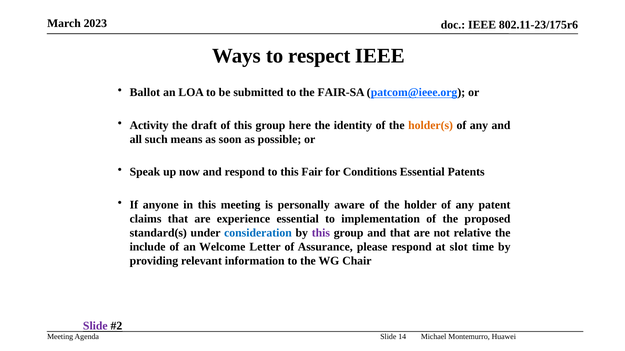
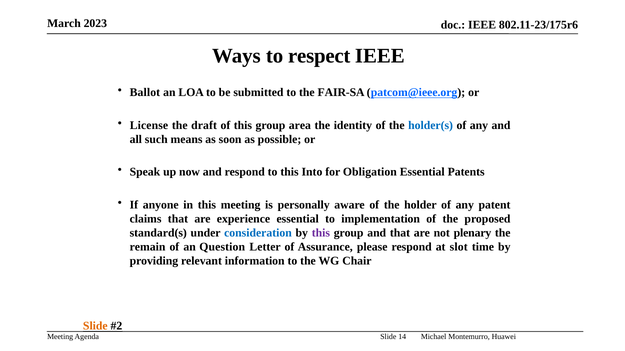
Activity: Activity -> License
here: here -> area
holder(s colour: orange -> blue
Fair: Fair -> Into
Conditions: Conditions -> Obligation
relative: relative -> plenary
include: include -> remain
Welcome: Welcome -> Question
Slide at (95, 327) colour: purple -> orange
